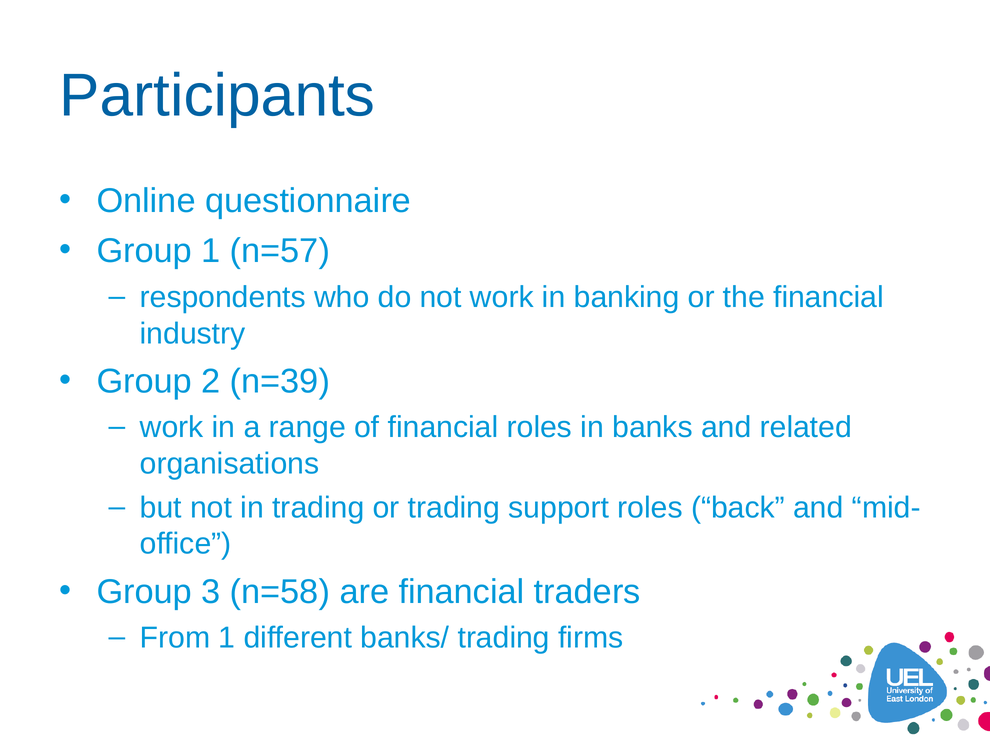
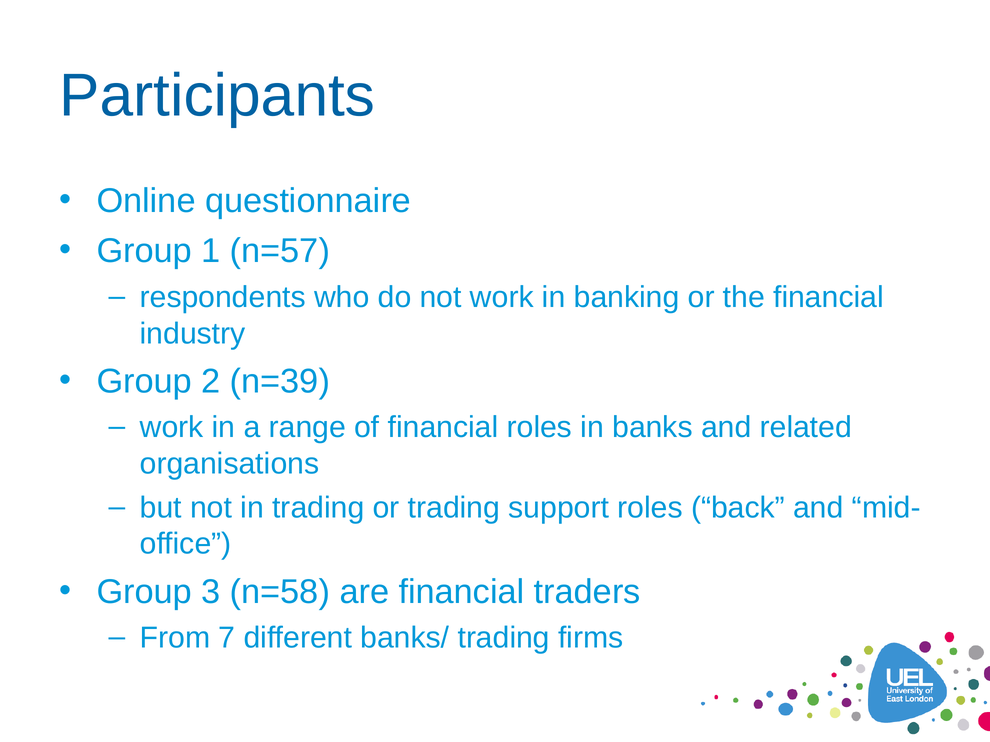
From 1: 1 -> 7
